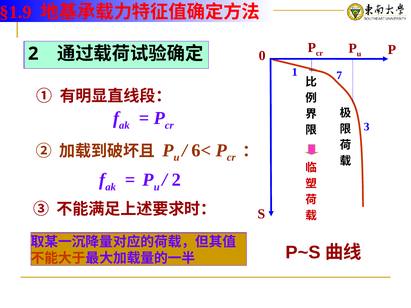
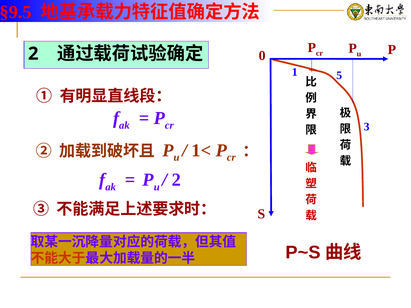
§1.9: §1.9 -> §9.5
7: 7 -> 5
6<: 6< -> 1<
